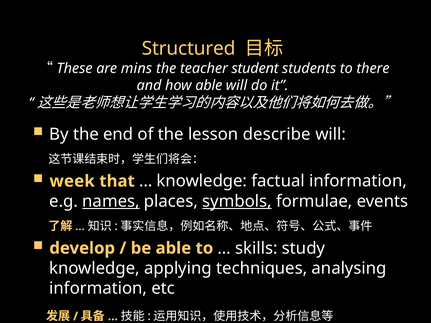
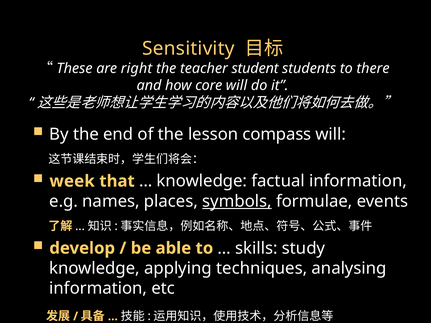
Structured: Structured -> Sensitivity
mins: mins -> right
how able: able -> core
describe: describe -> compass
names underline: present -> none
